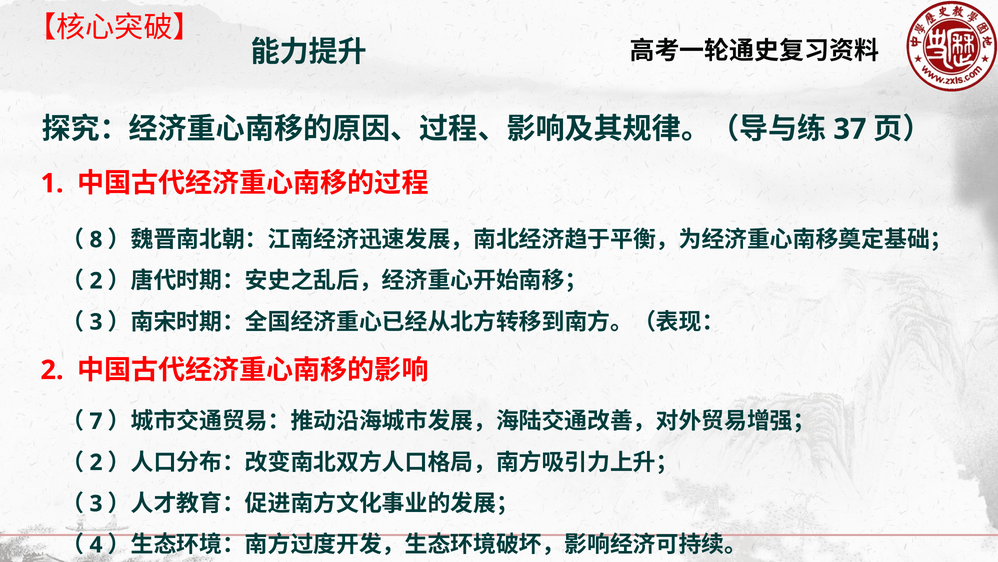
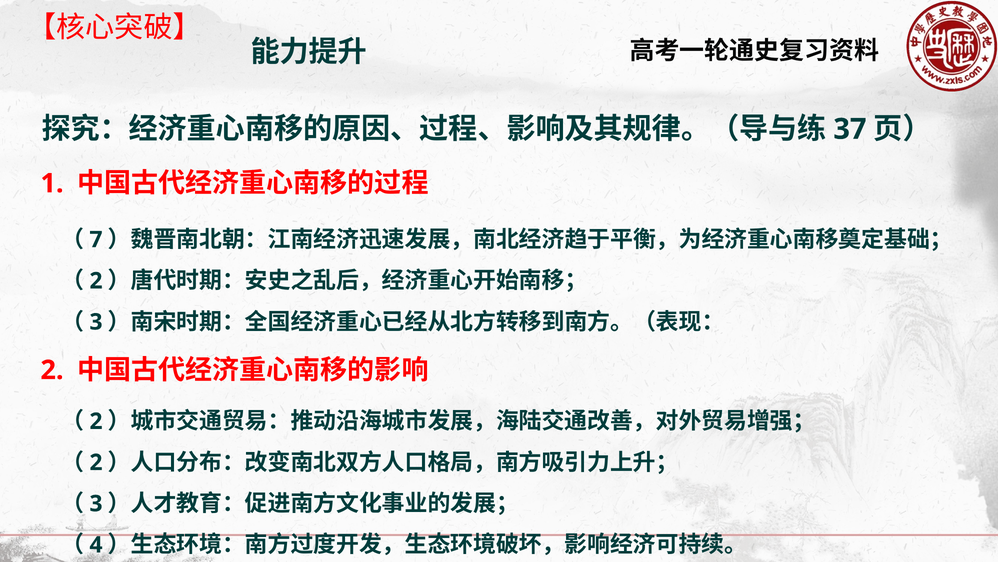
8: 8 -> 7
7 at (96, 421): 7 -> 2
